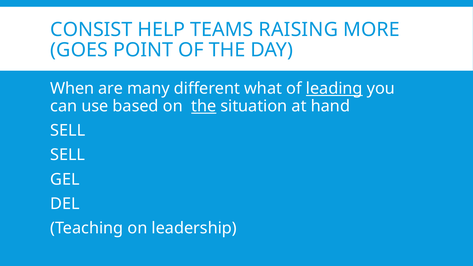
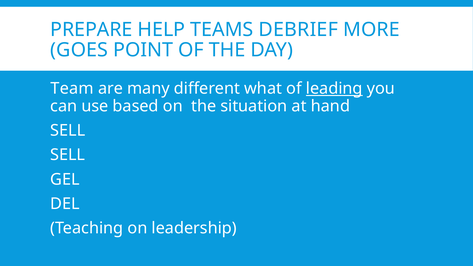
CONSIST: CONSIST -> PREPARE
RAISING: RAISING -> DEBRIEF
When: When -> Team
the at (204, 106) underline: present -> none
